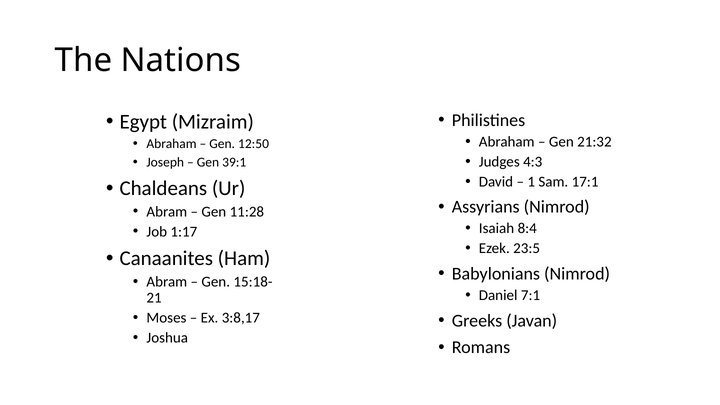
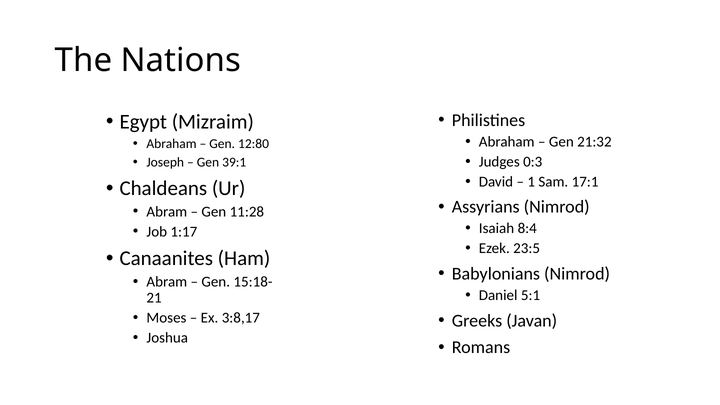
12:50: 12:50 -> 12:80
4:3: 4:3 -> 0:3
7:1: 7:1 -> 5:1
